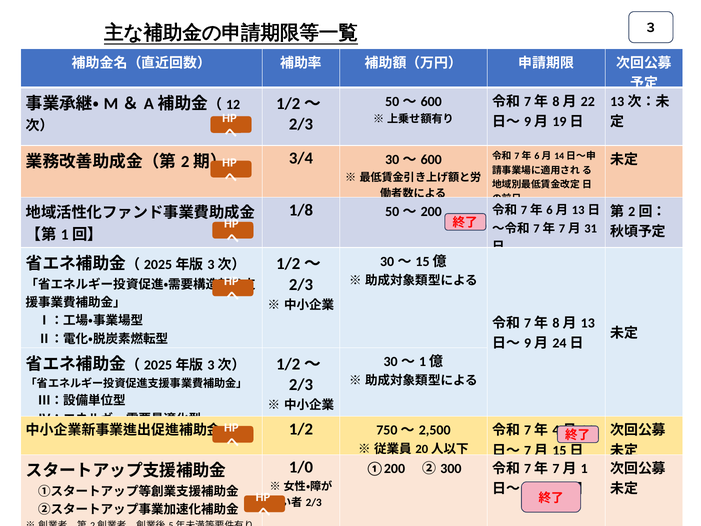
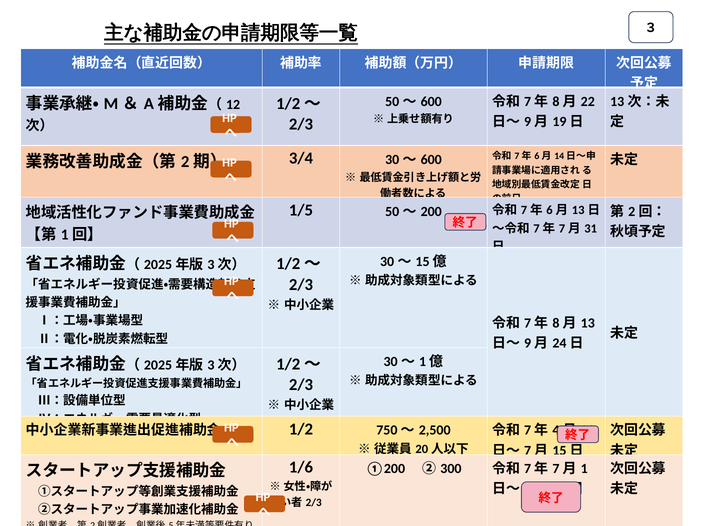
1/8: 1/8 -> 1/5
1/0: 1/0 -> 1/6
